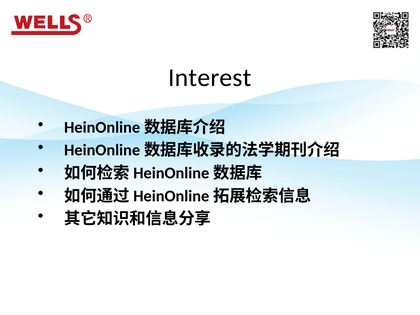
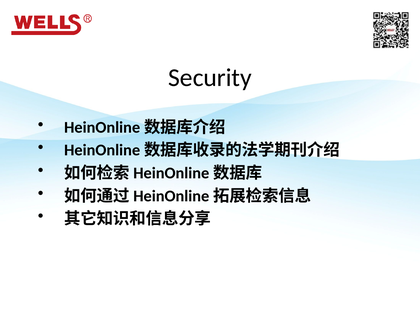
Interest: Interest -> Security
